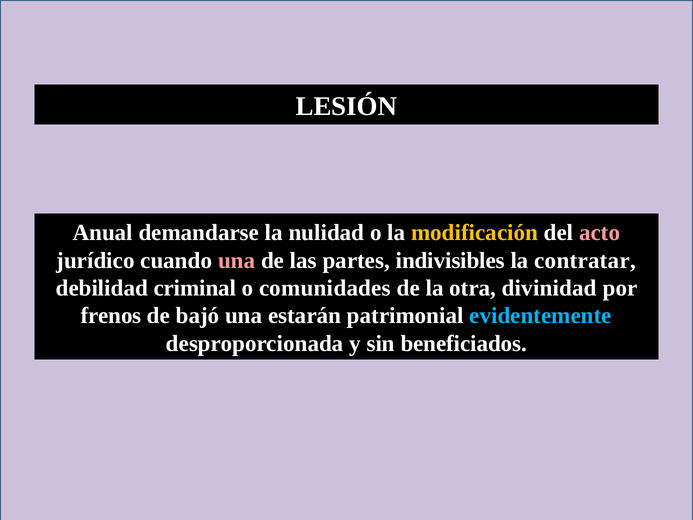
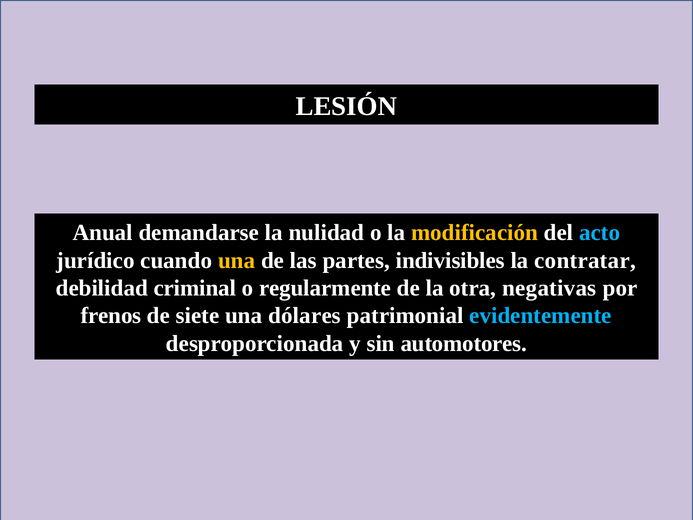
acto colour: pink -> light blue
una at (237, 260) colour: pink -> yellow
comunidades: comunidades -> regularmente
divinidad: divinidad -> negativas
bajó: bajó -> siete
estarán: estarán -> dólares
beneficiados: beneficiados -> automotores
